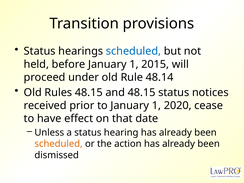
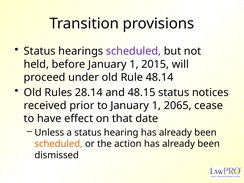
scheduled at (134, 51) colour: blue -> purple
Rules 48.15: 48.15 -> 28.14
2020: 2020 -> 2065
